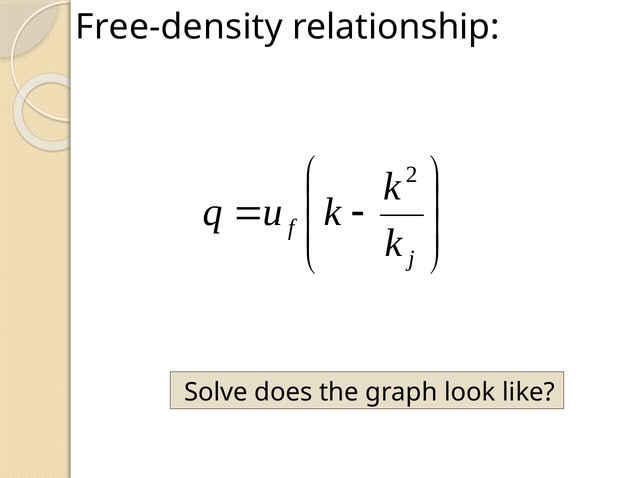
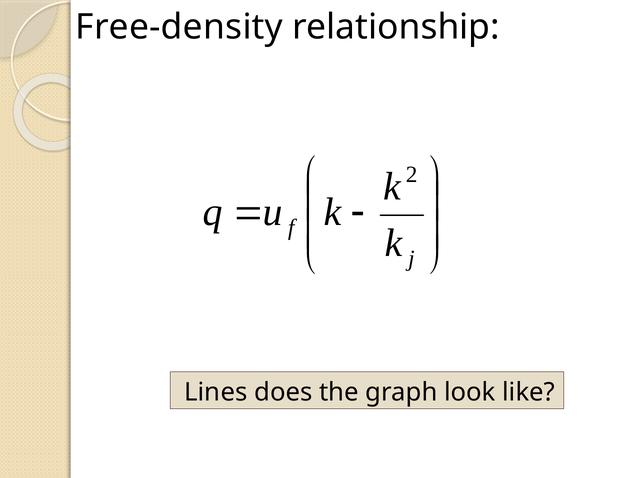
Solve: Solve -> Lines
